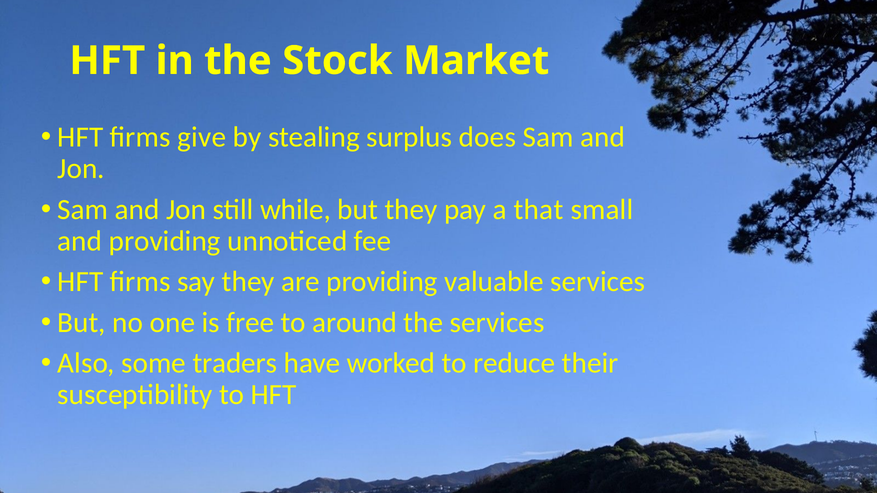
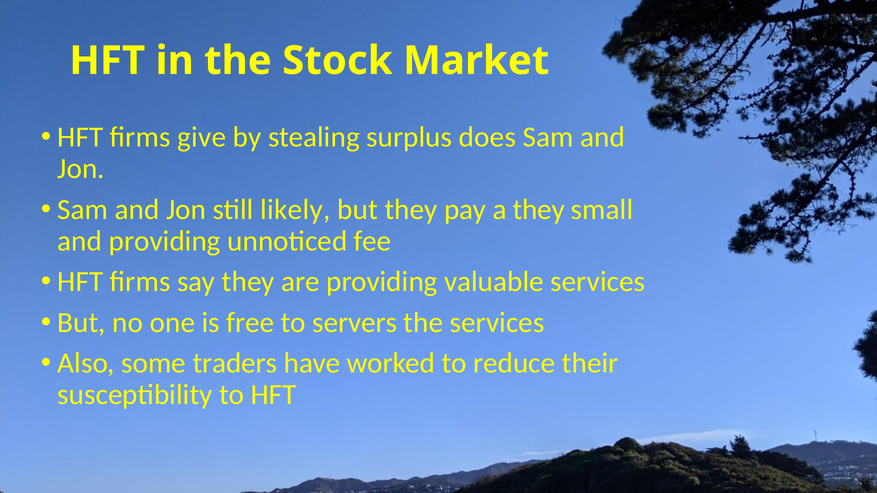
while: while -> likely
a that: that -> they
around: around -> servers
